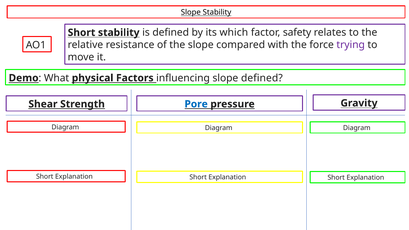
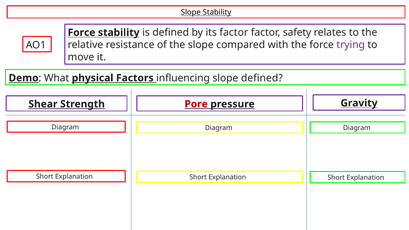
Short at (82, 33): Short -> Force
its which: which -> factor
Pore colour: blue -> red
